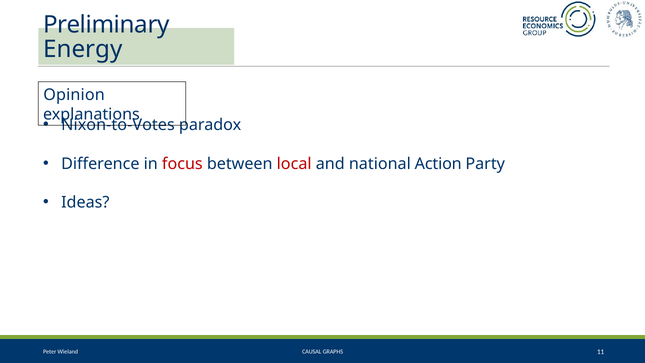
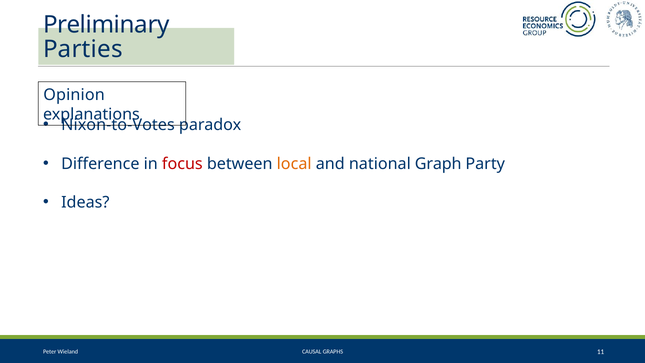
Energy: Energy -> Parties
local colour: red -> orange
Action: Action -> Graph
